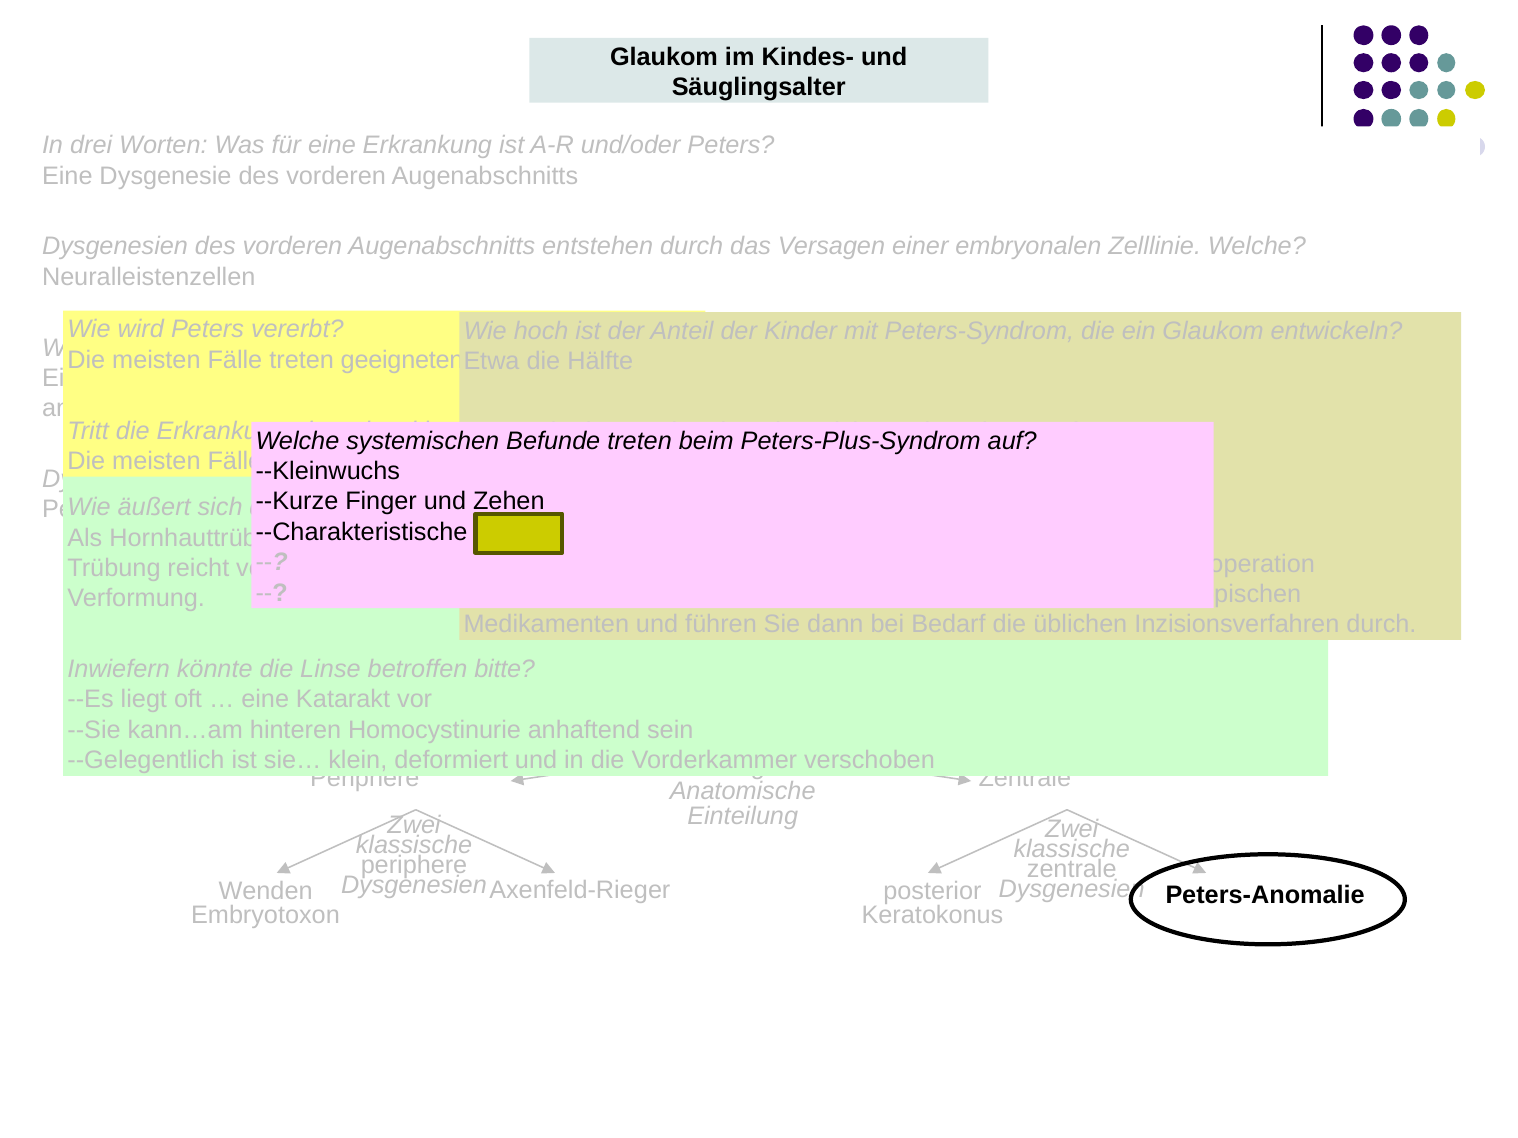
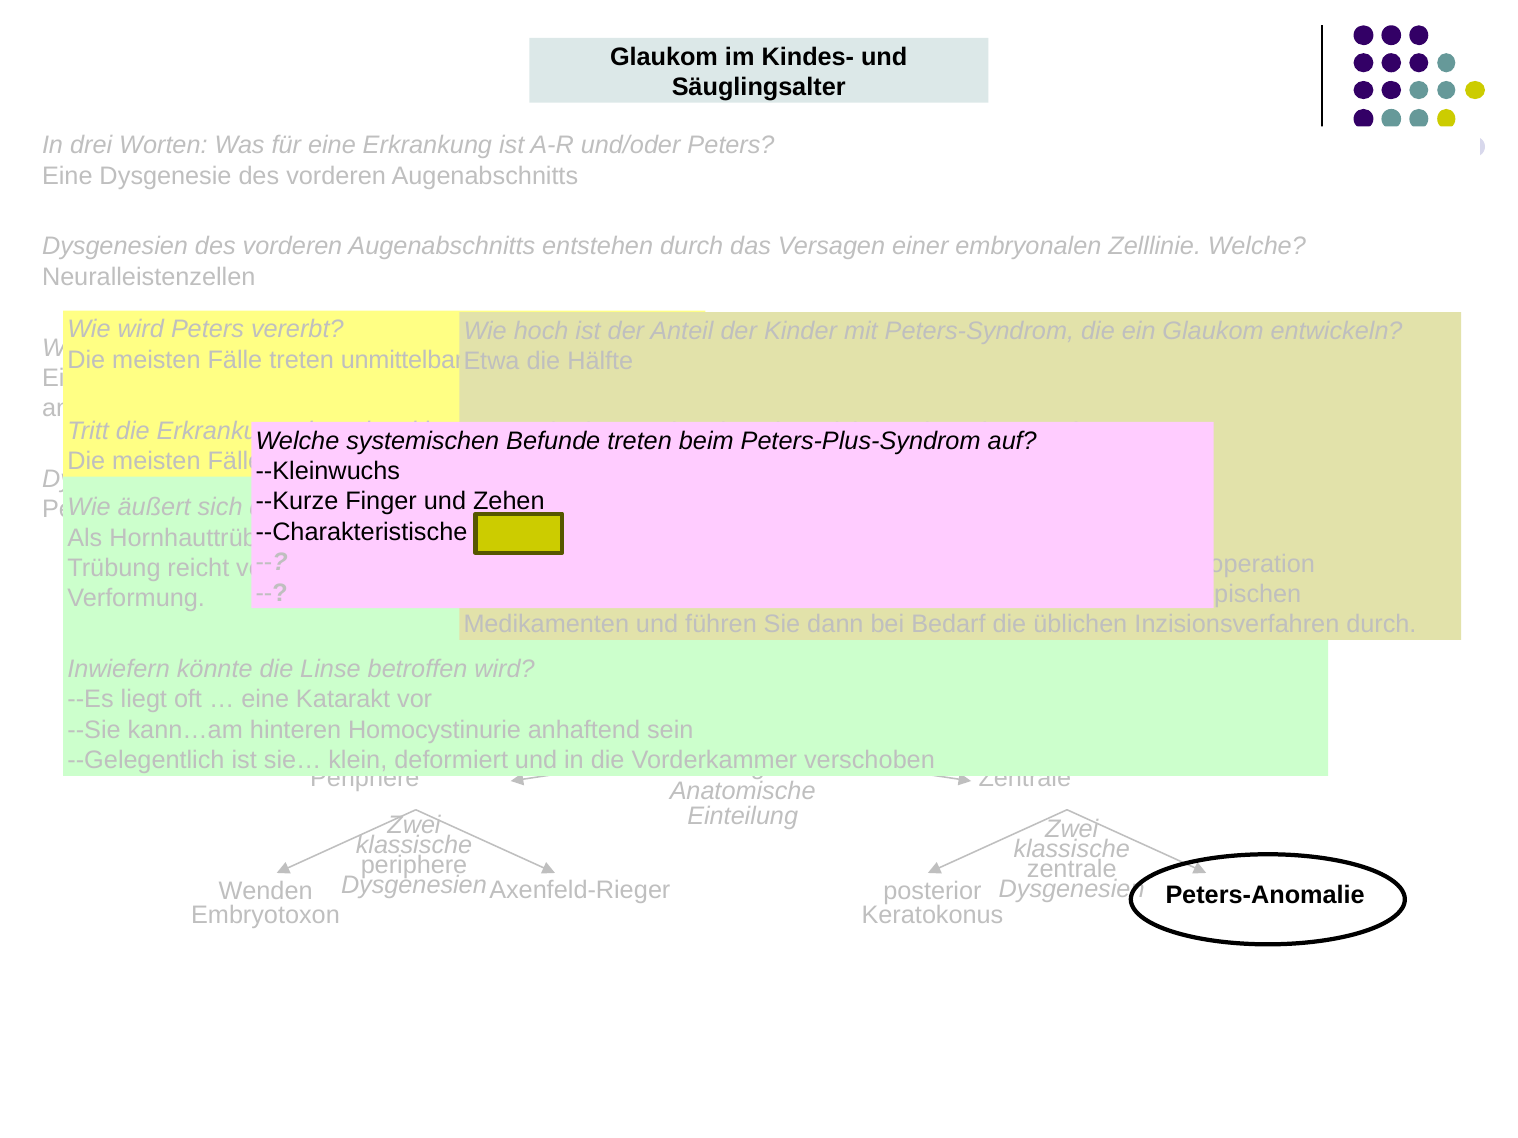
geeigneten: geeigneten -> unmittelbar
betroffen bitte: bitte -> wird
